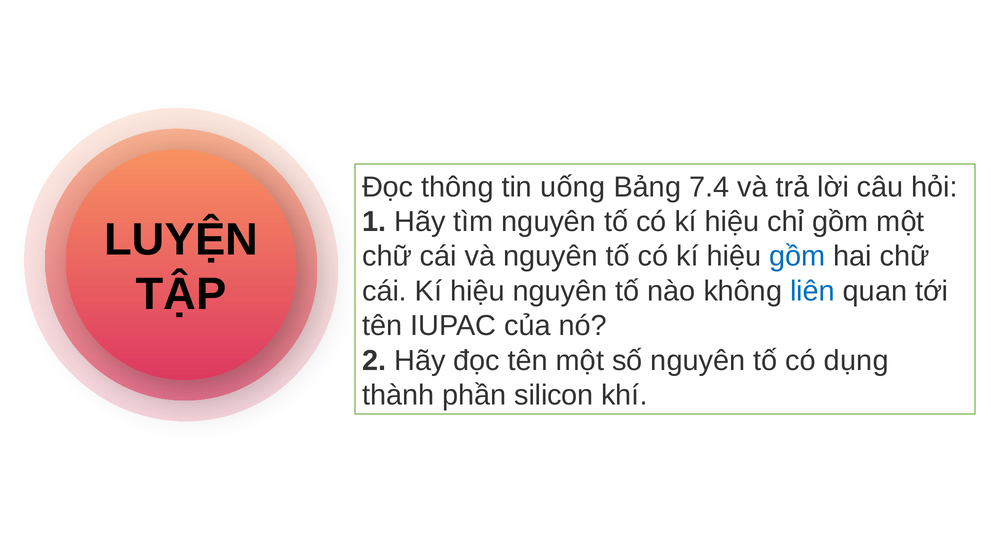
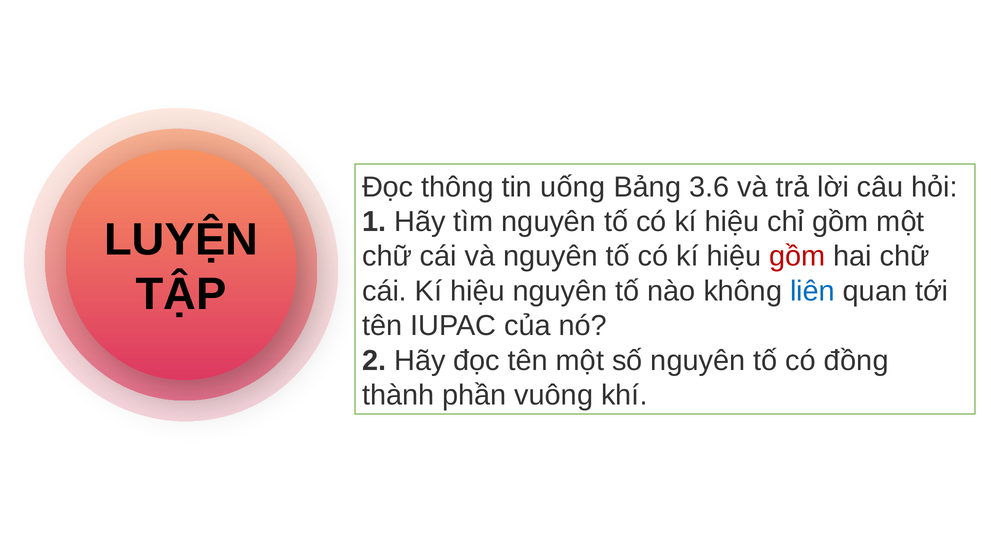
7.4: 7.4 -> 3.6
gồm at (797, 257) colour: blue -> red
dụng: dụng -> đồng
silicon: silicon -> vuông
